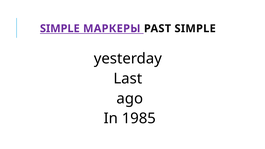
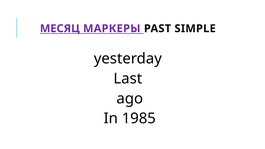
SIMPLE at (60, 29): SIMPLE -> МЕСЯЦ
